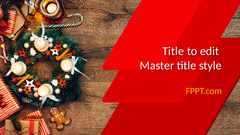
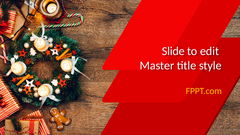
Title at (173, 51): Title -> Slide
